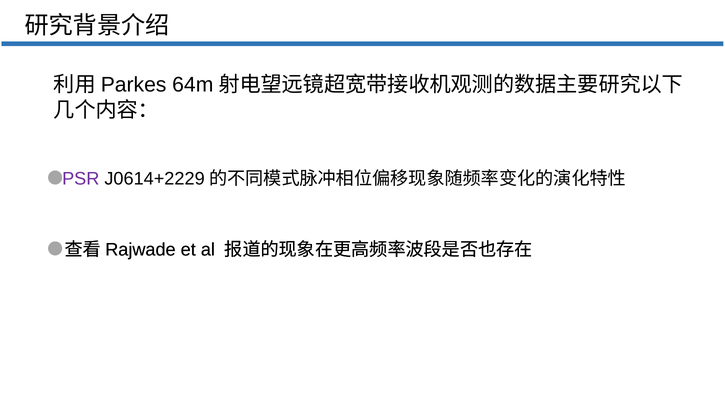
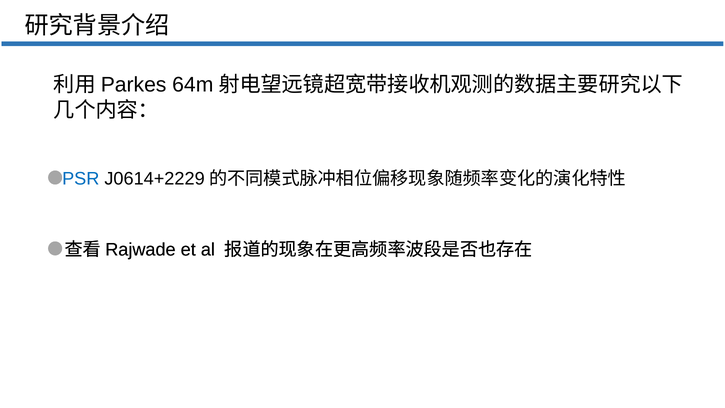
PSR colour: purple -> blue
